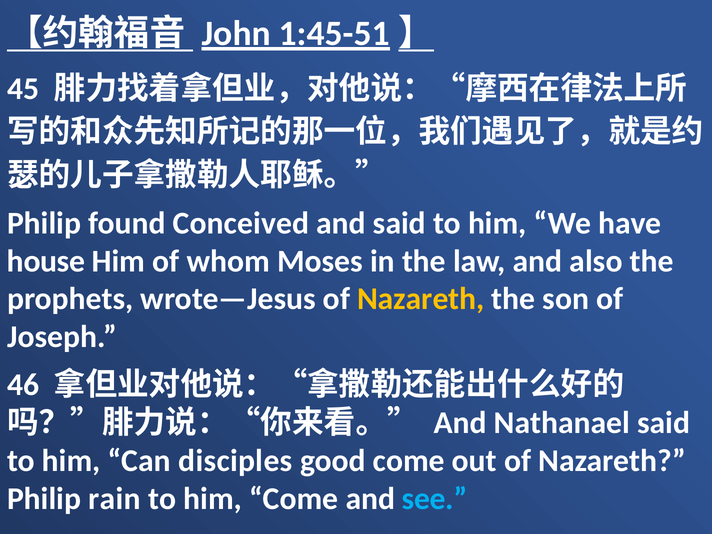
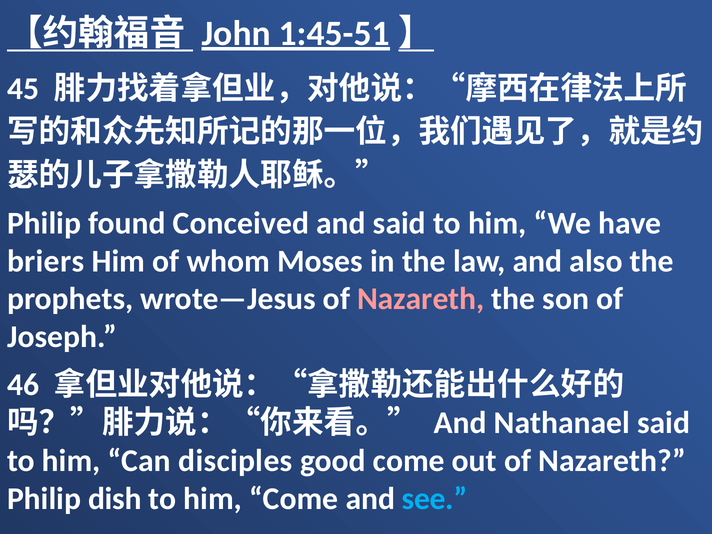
house: house -> briers
Nazareth at (421, 299) colour: yellow -> pink
rain: rain -> dish
